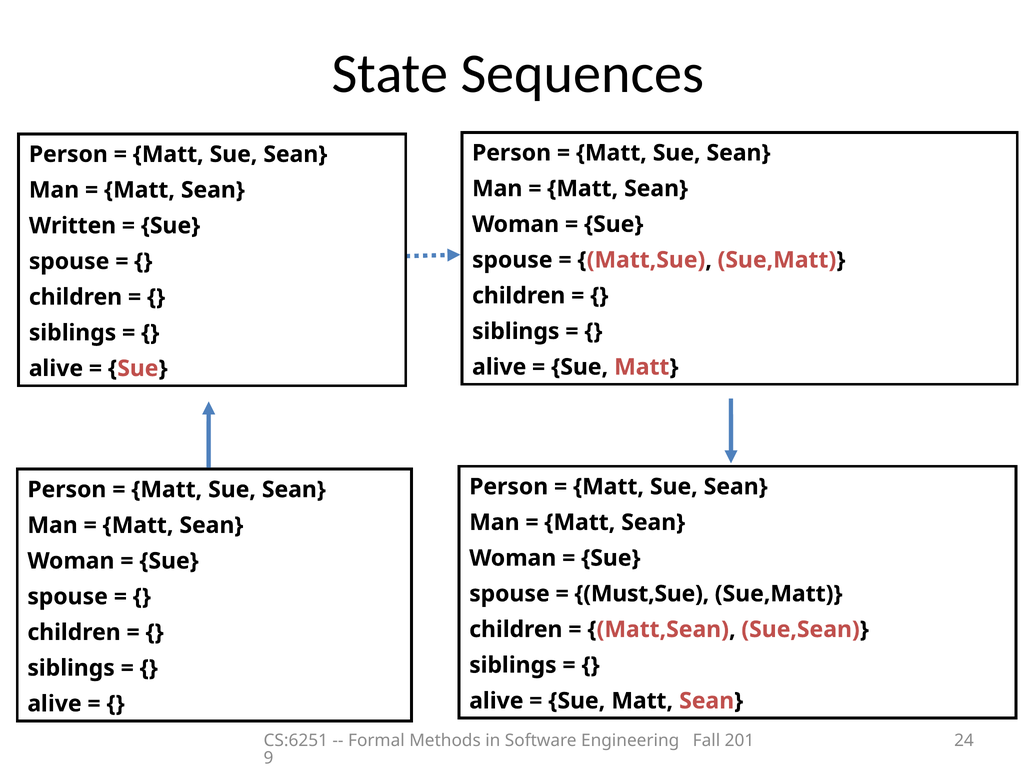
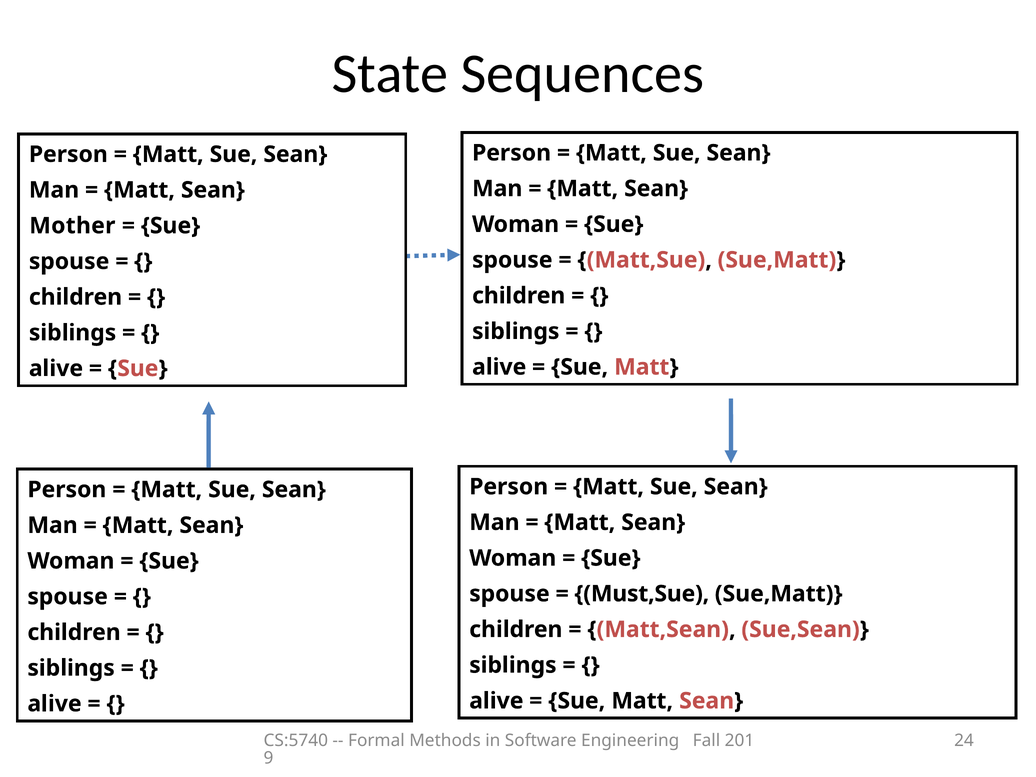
Written: Written -> Mother
CS:6251: CS:6251 -> CS:5740
